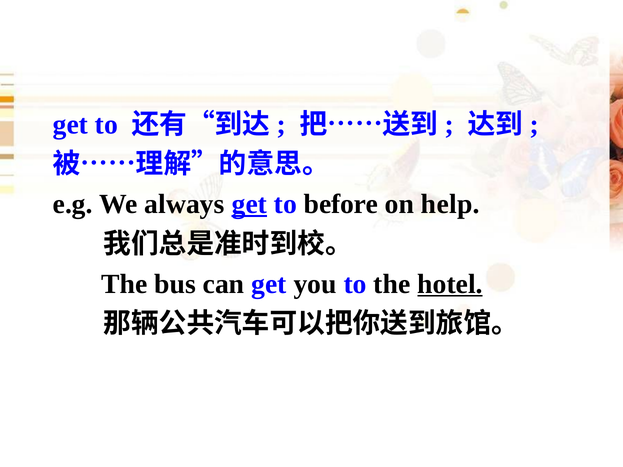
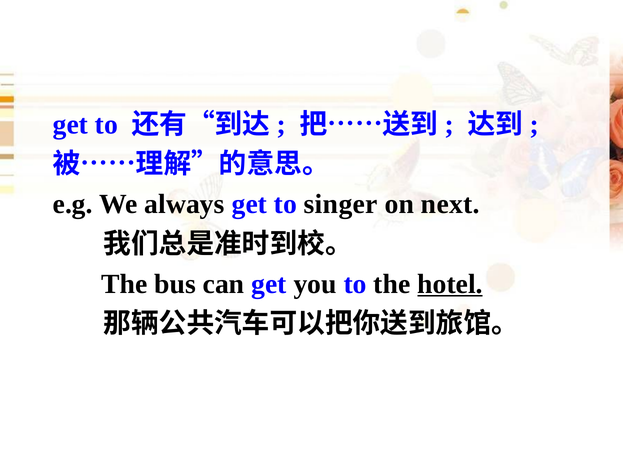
get at (249, 204) underline: present -> none
before: before -> singer
help: help -> next
